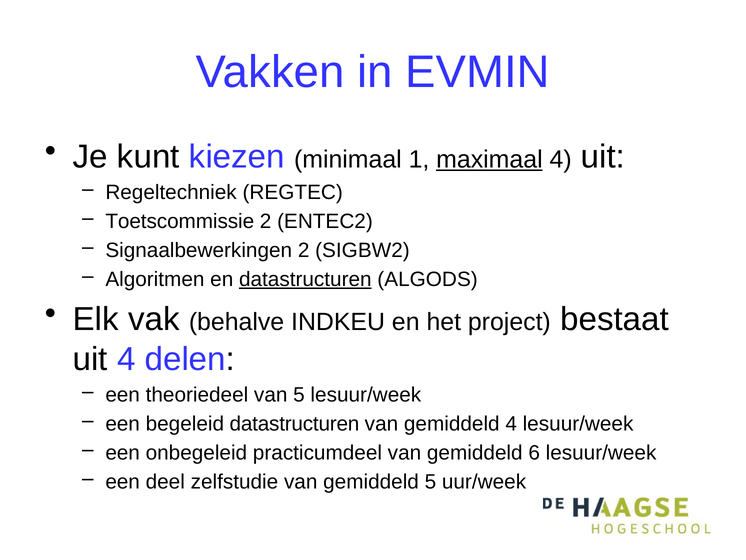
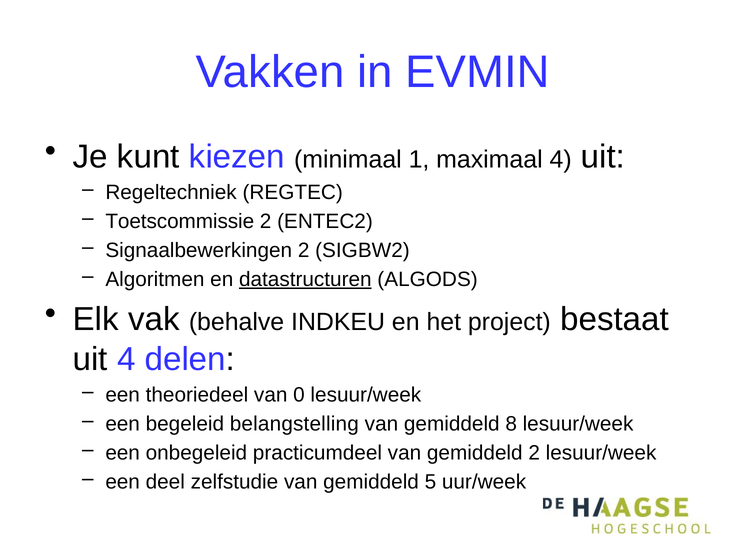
maximaal underline: present -> none
van 5: 5 -> 0
begeleid datastructuren: datastructuren -> belangstelling
gemiddeld 4: 4 -> 8
gemiddeld 6: 6 -> 2
